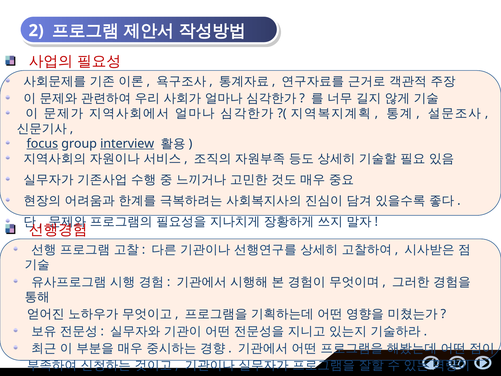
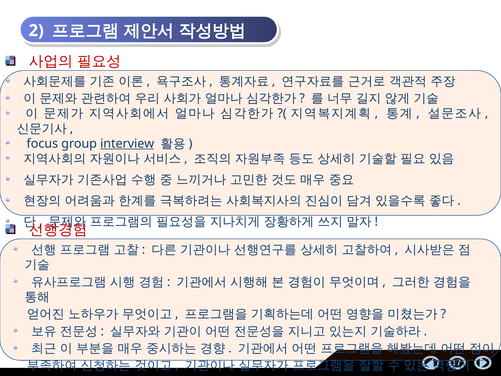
focus underline: present -> none
